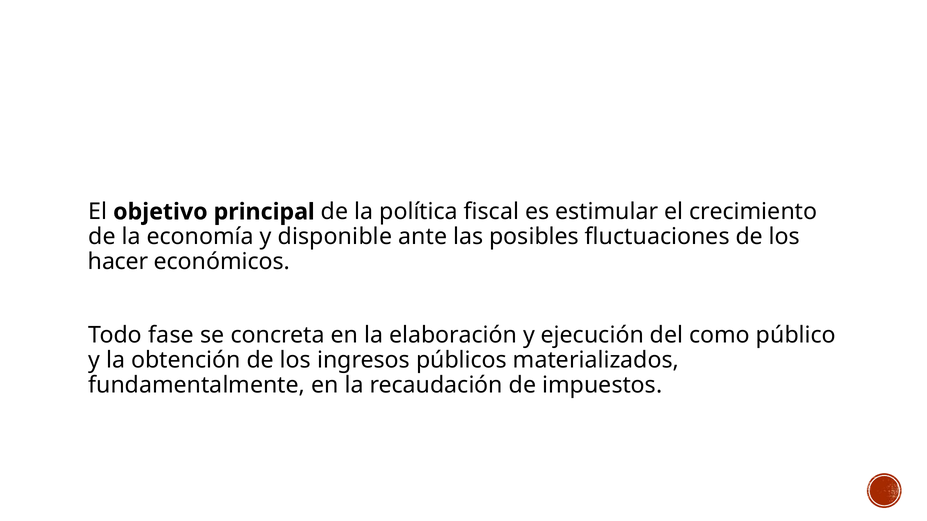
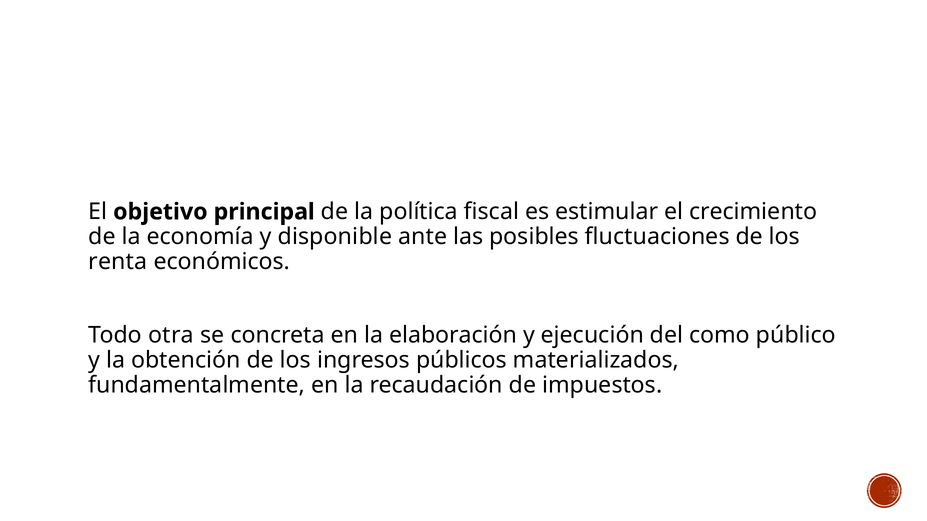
hacer: hacer -> renta
fase: fase -> otra
